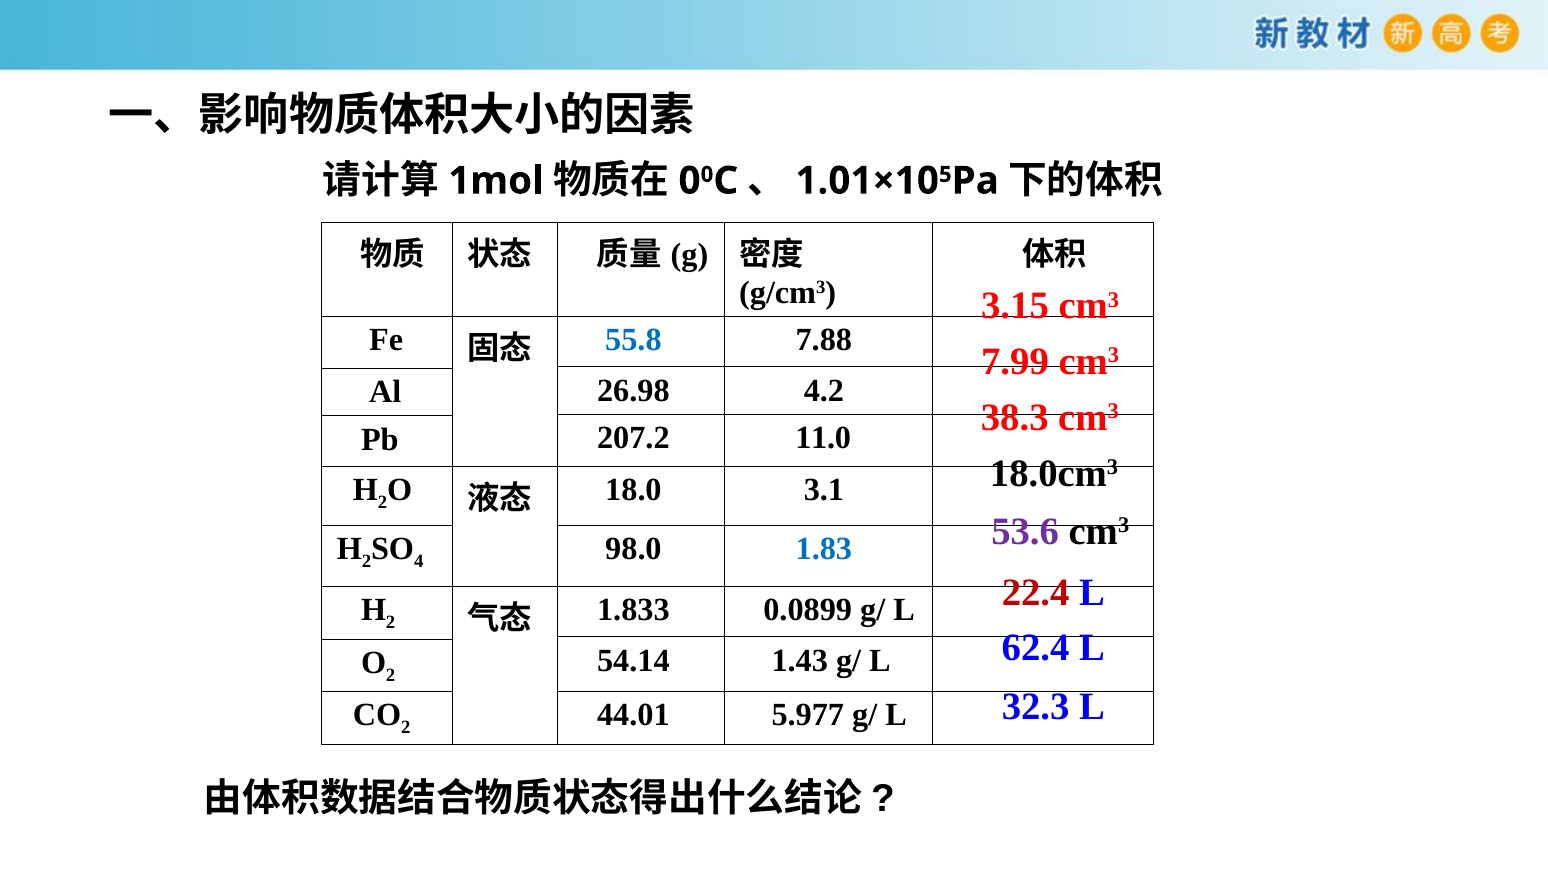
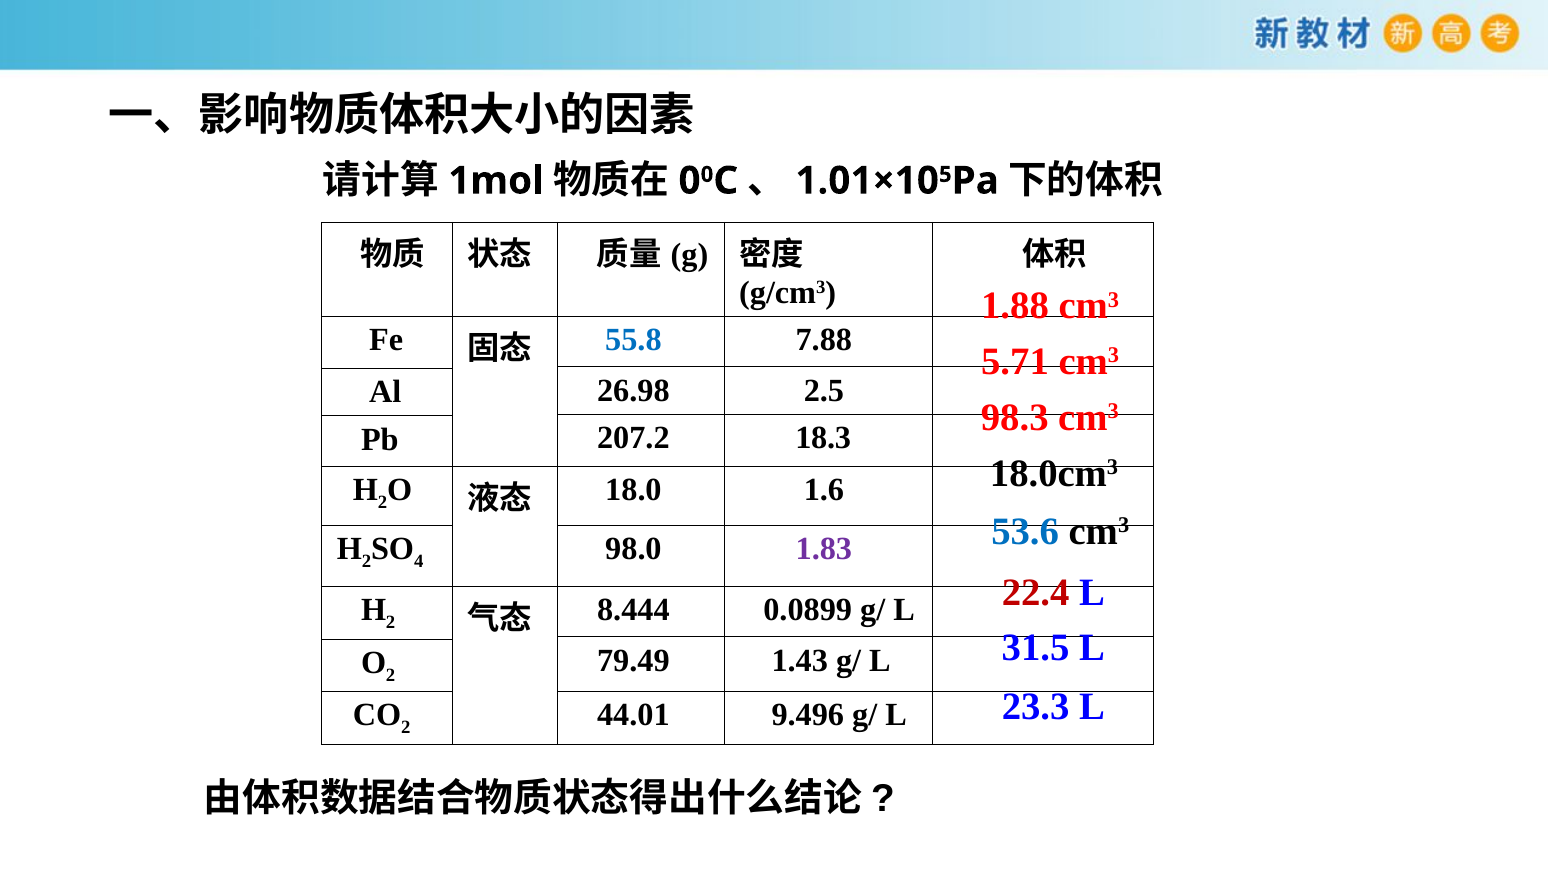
3.15: 3.15 -> 1.88
7.99: 7.99 -> 5.71
4.2: 4.2 -> 2.5
38.3: 38.3 -> 98.3
11.0: 11.0 -> 18.3
3.1: 3.1 -> 1.6
53.6 colour: purple -> blue
1.83 colour: blue -> purple
1.833: 1.833 -> 8.444
62.4: 62.4 -> 31.5
54.14: 54.14 -> 79.49
32.3: 32.3 -> 23.3
5.977: 5.977 -> 9.496
